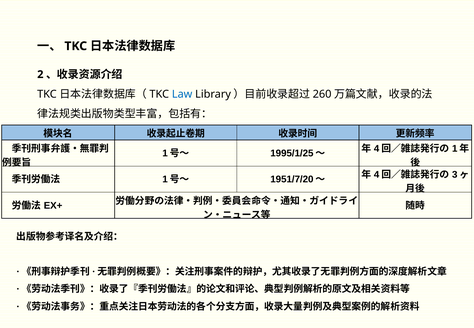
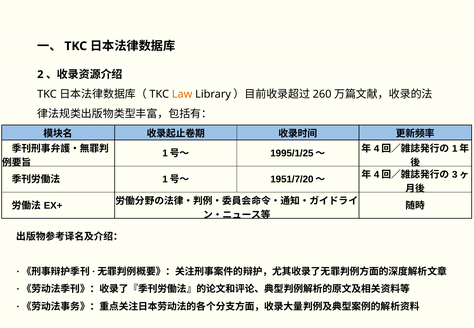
Law colour: blue -> orange
